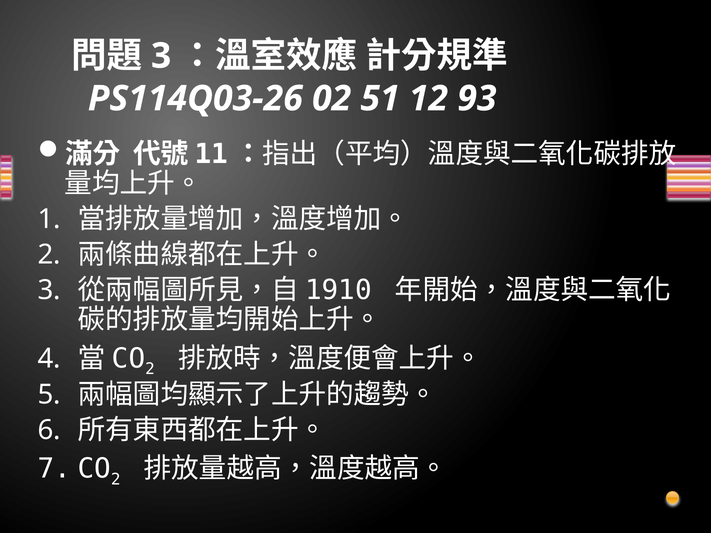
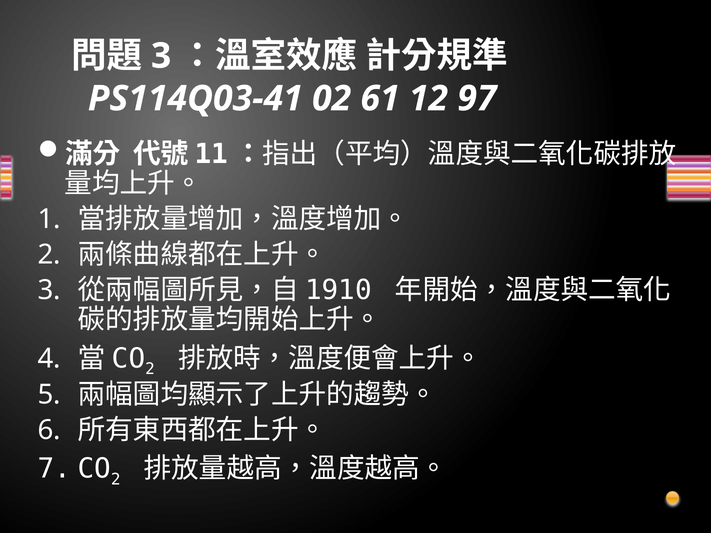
PS114Q03-26: PS114Q03-26 -> PS114Q03-41
51: 51 -> 61
93: 93 -> 97
